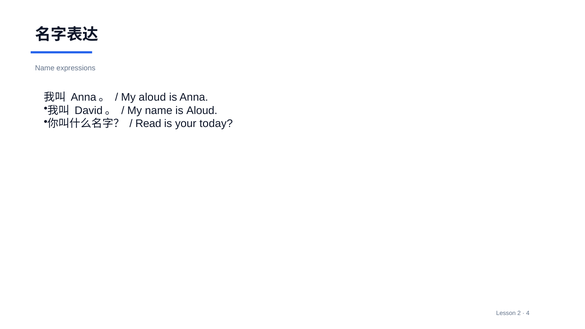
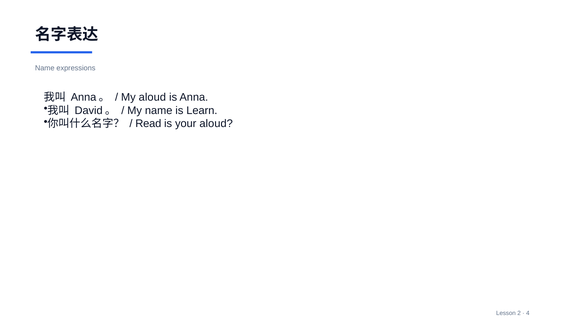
is Aloud: Aloud -> Learn
your today: today -> aloud
